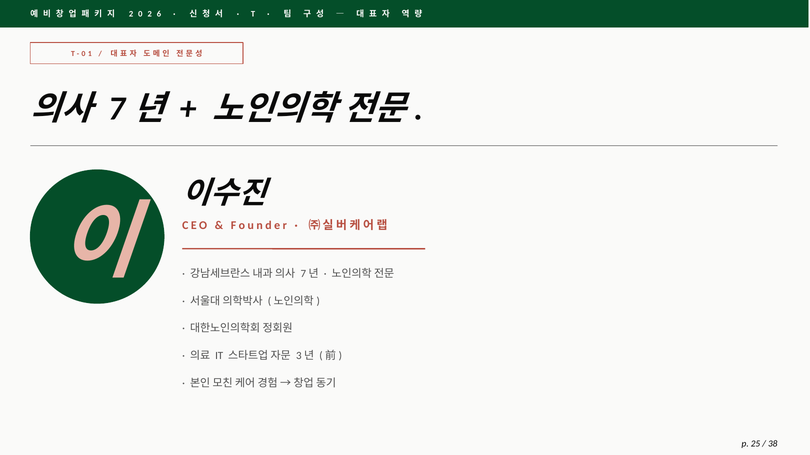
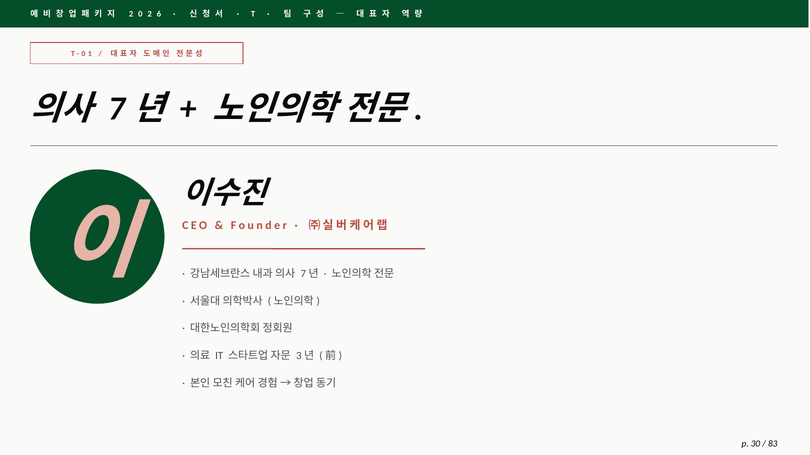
25: 25 -> 30
38: 38 -> 83
